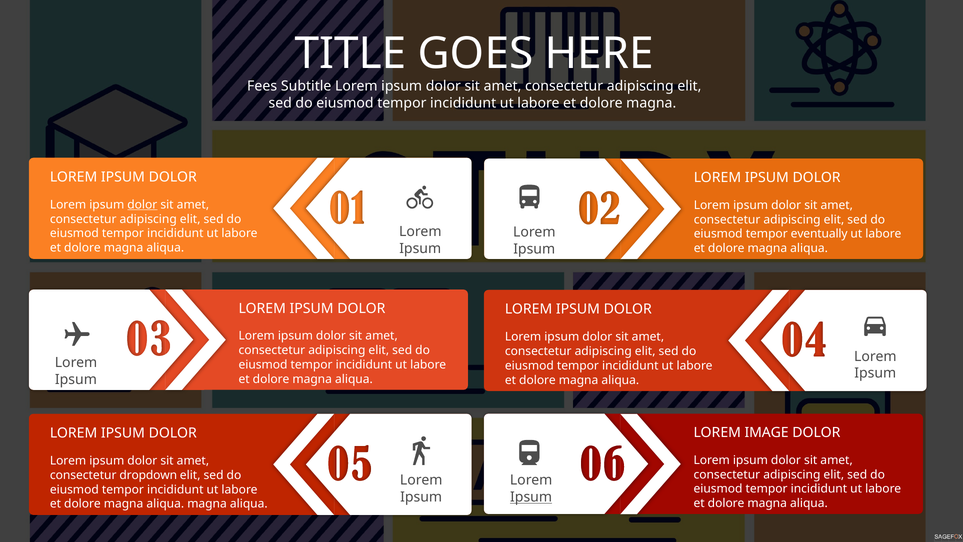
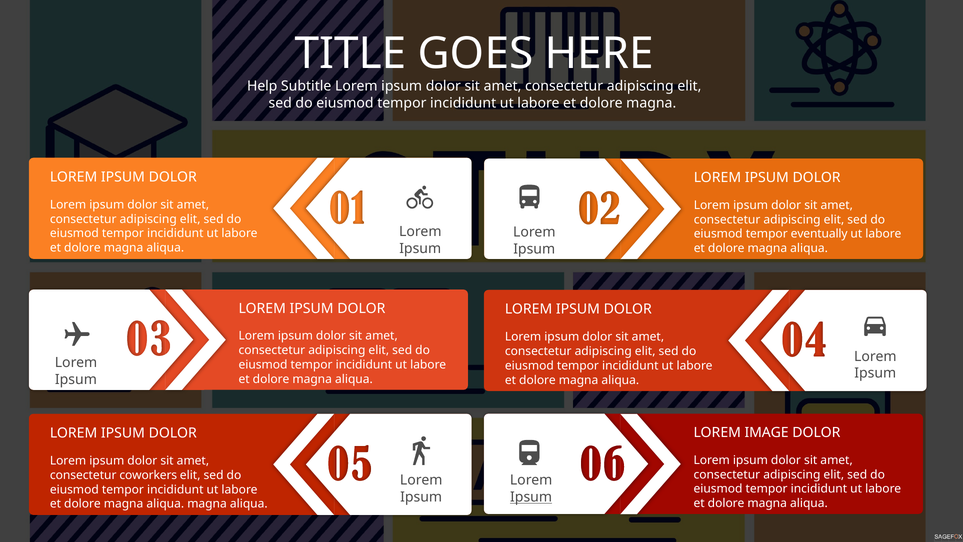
Fees: Fees -> Help
dolor at (142, 204) underline: present -> none
dropdown: dropdown -> coworkers
